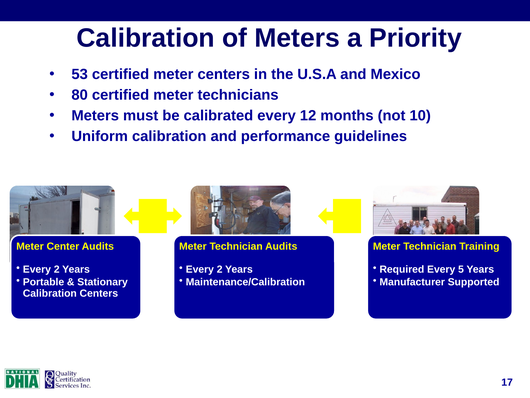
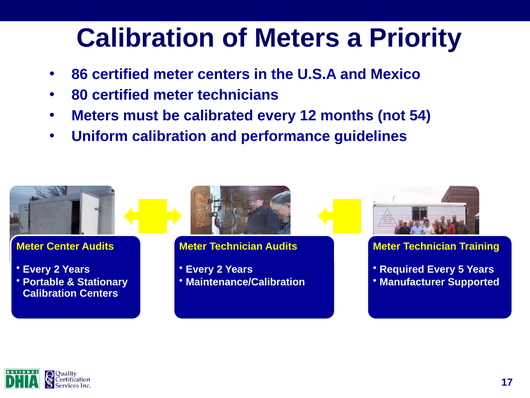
53: 53 -> 86
10: 10 -> 54
